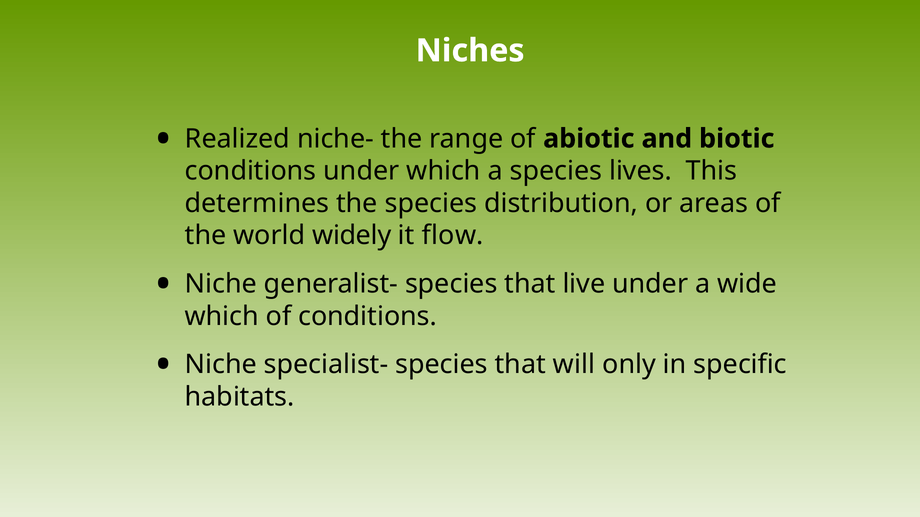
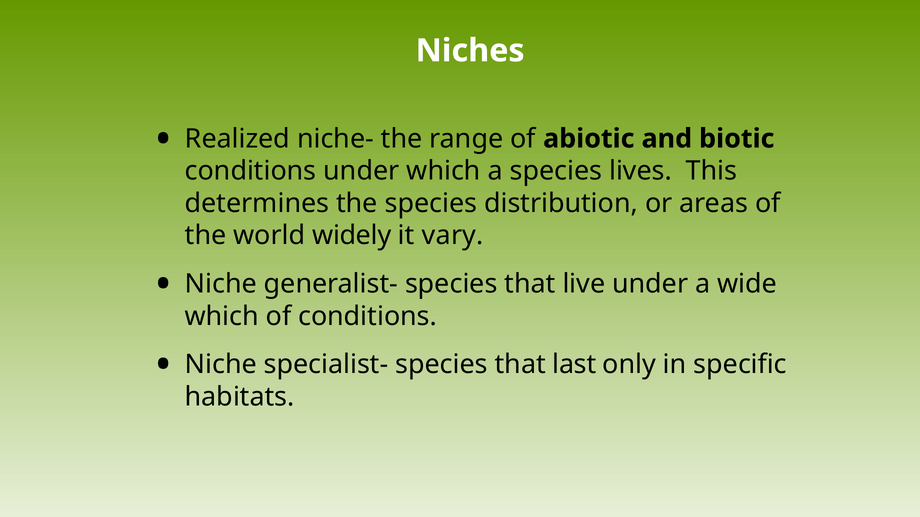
flow: flow -> vary
will: will -> last
